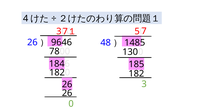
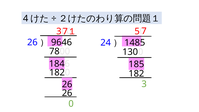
48: 48 -> 24
